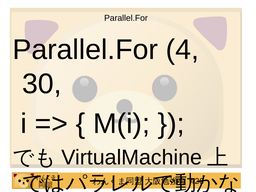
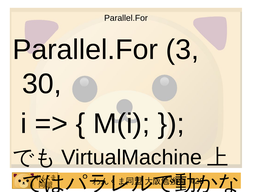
4: 4 -> 3
